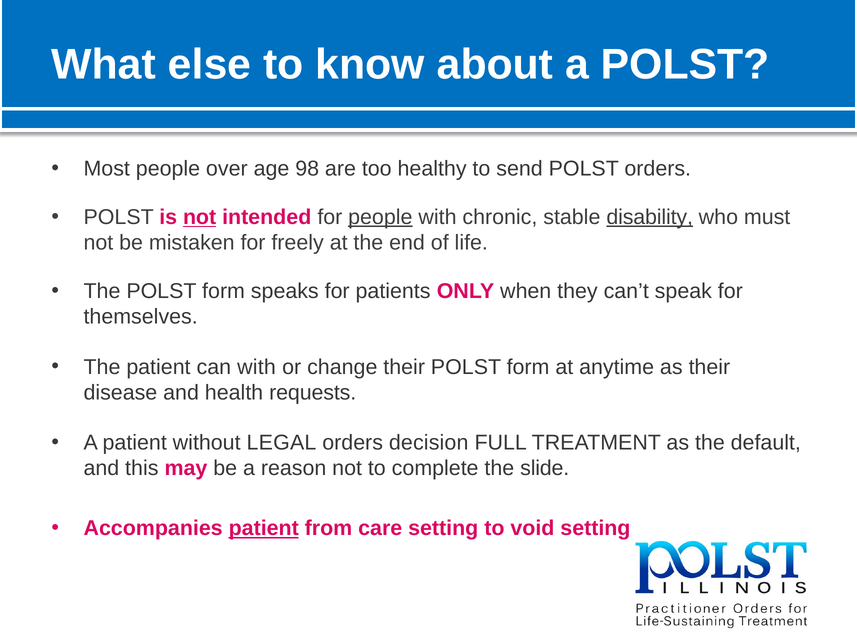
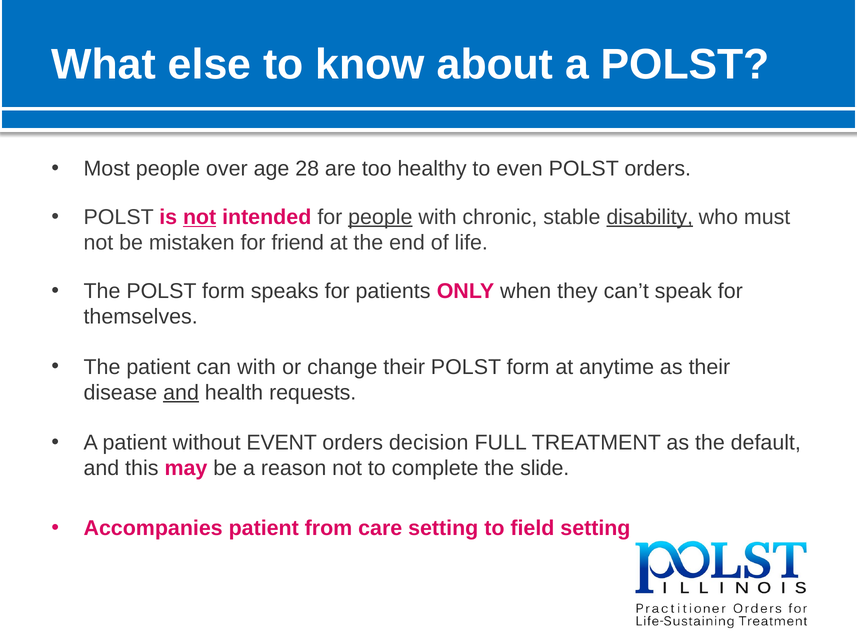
98: 98 -> 28
send: send -> even
freely: freely -> friend
and at (181, 393) underline: none -> present
LEGAL: LEGAL -> EVENT
patient at (264, 528) underline: present -> none
void: void -> field
